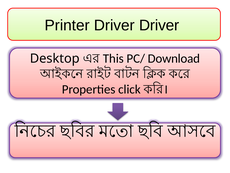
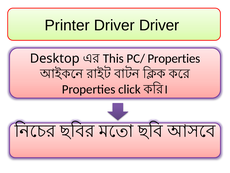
PC/ Download: Download -> Properties
